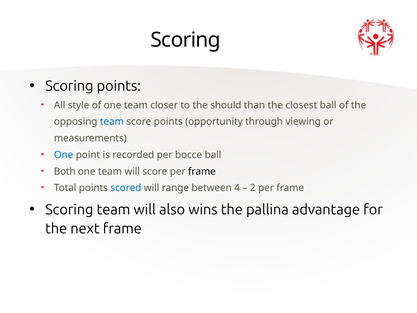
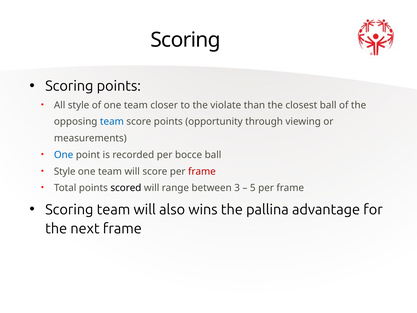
should: should -> violate
Both at (65, 171): Both -> Style
frame at (202, 171) colour: black -> red
scored colour: blue -> black
4: 4 -> 3
2: 2 -> 5
